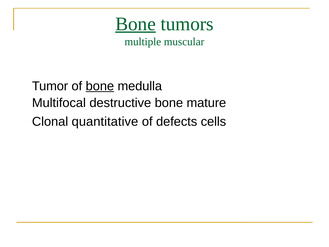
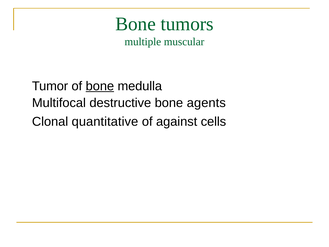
Bone at (136, 24) underline: present -> none
mature: mature -> agents
defects: defects -> against
